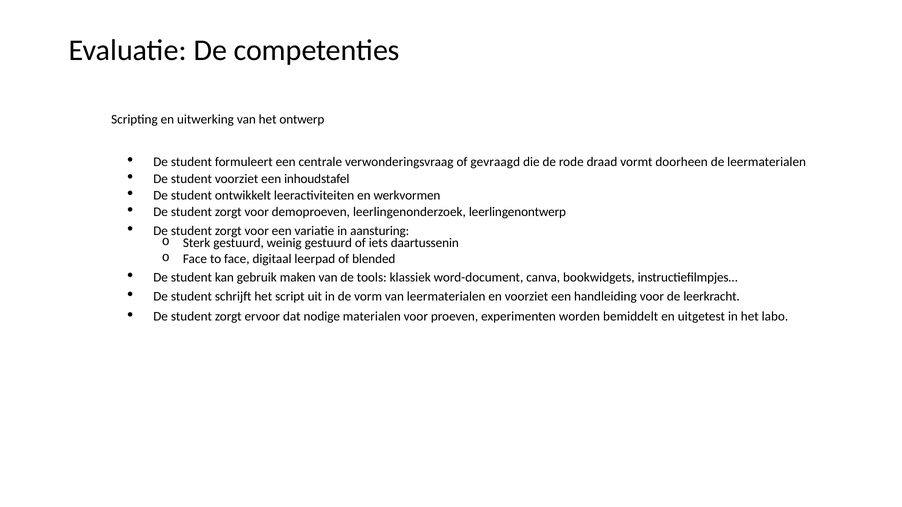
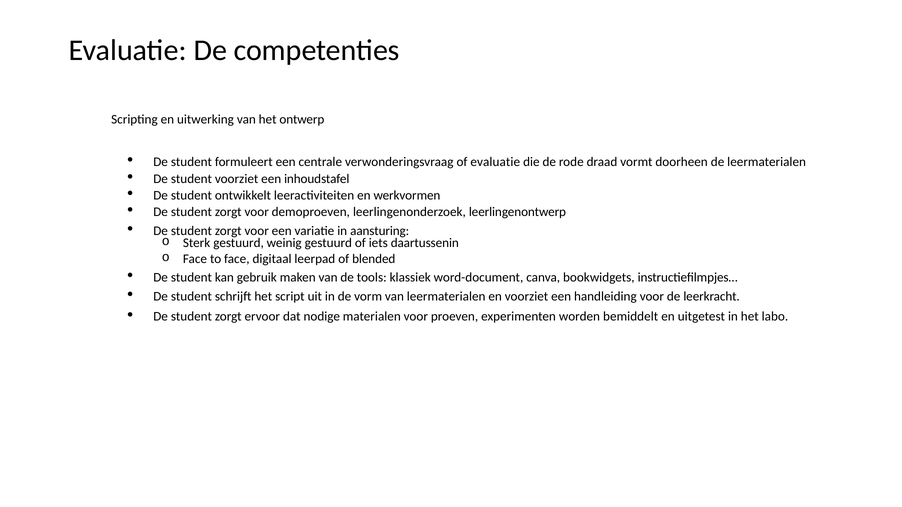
of gevraagd: gevraagd -> evaluatie
